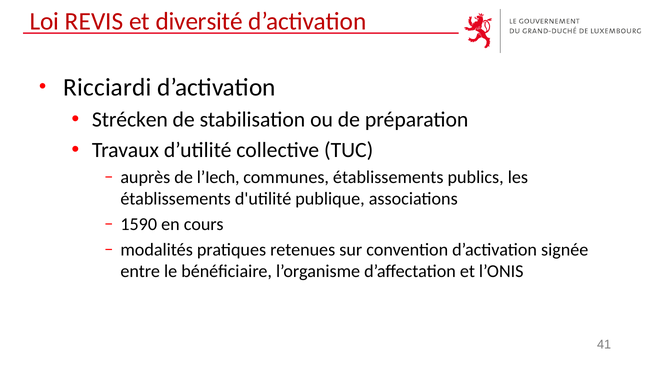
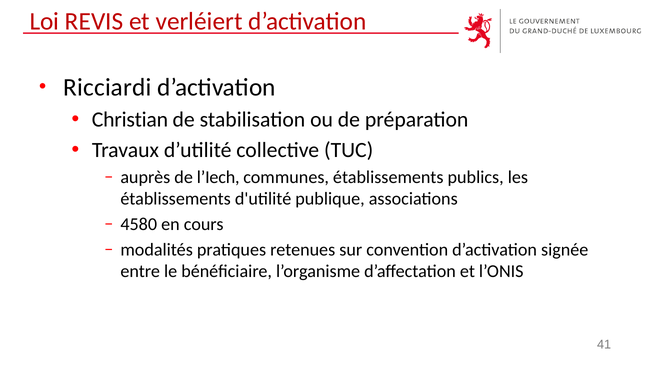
diversité: diversité -> verléiert
Strécken: Strécken -> Christian
1590: 1590 -> 4580
